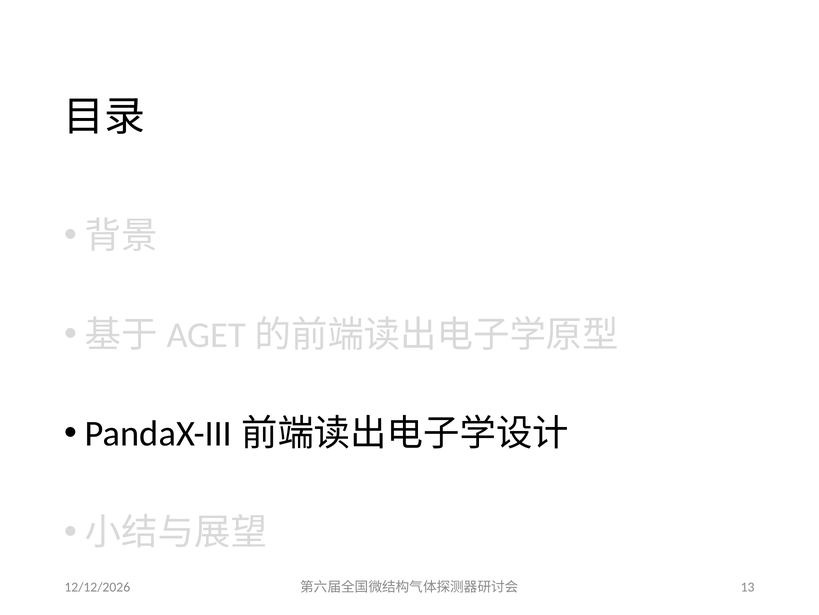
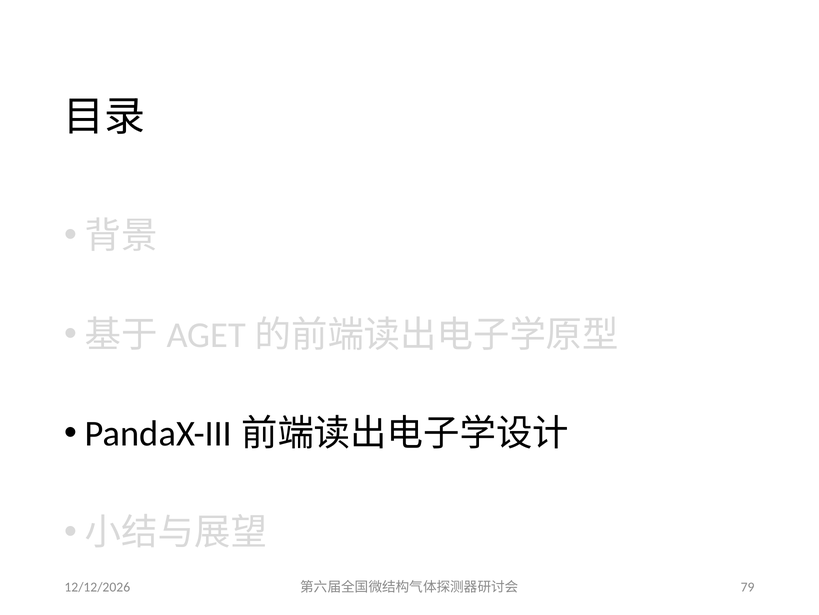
13: 13 -> 79
